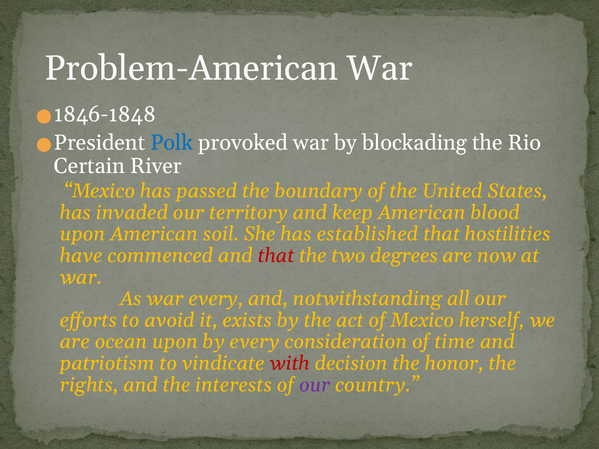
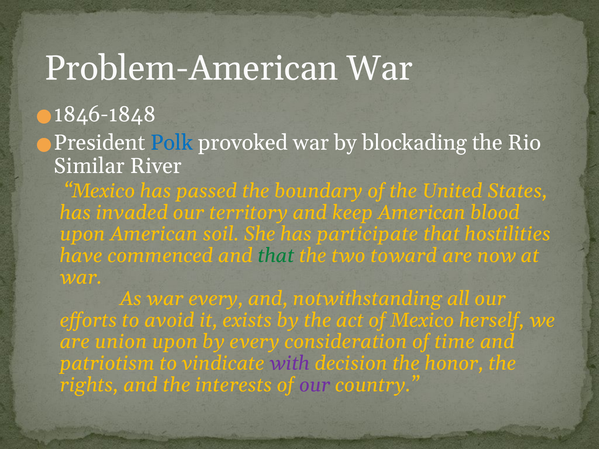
Certain: Certain -> Similar
established: established -> participate
that at (276, 256) colour: red -> green
degrees: degrees -> toward
ocean: ocean -> union
with colour: red -> purple
